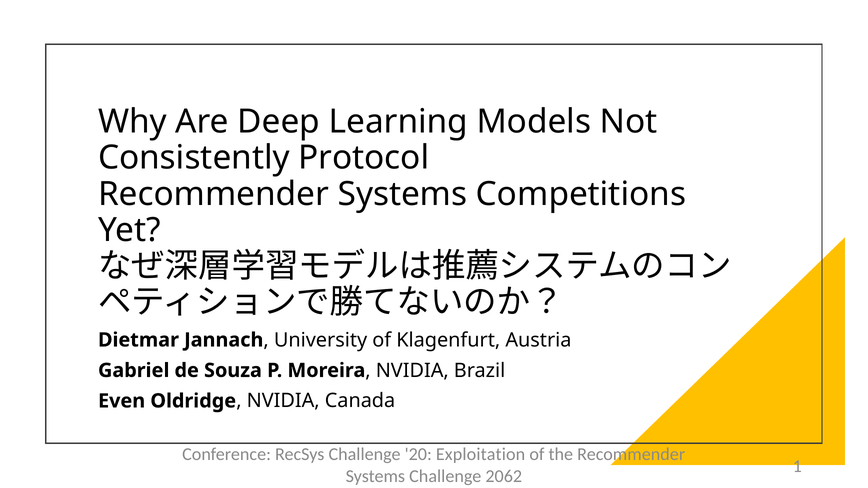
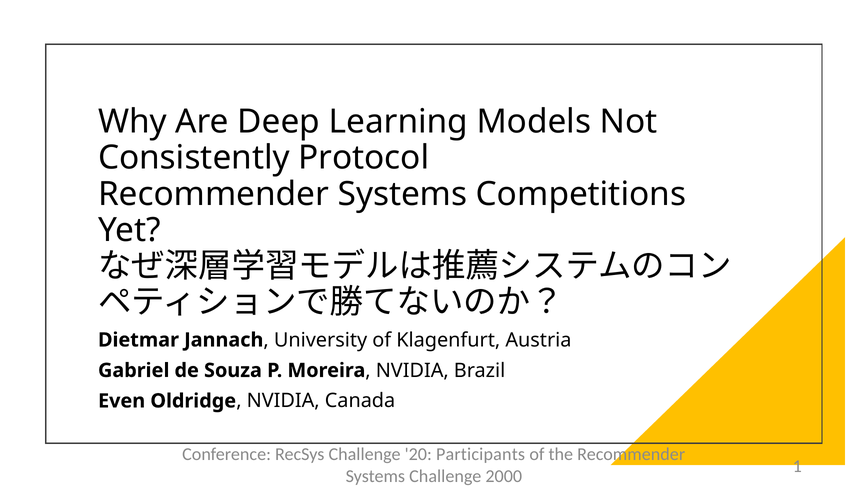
Exploitation: Exploitation -> Participants
2062: 2062 -> 2000
